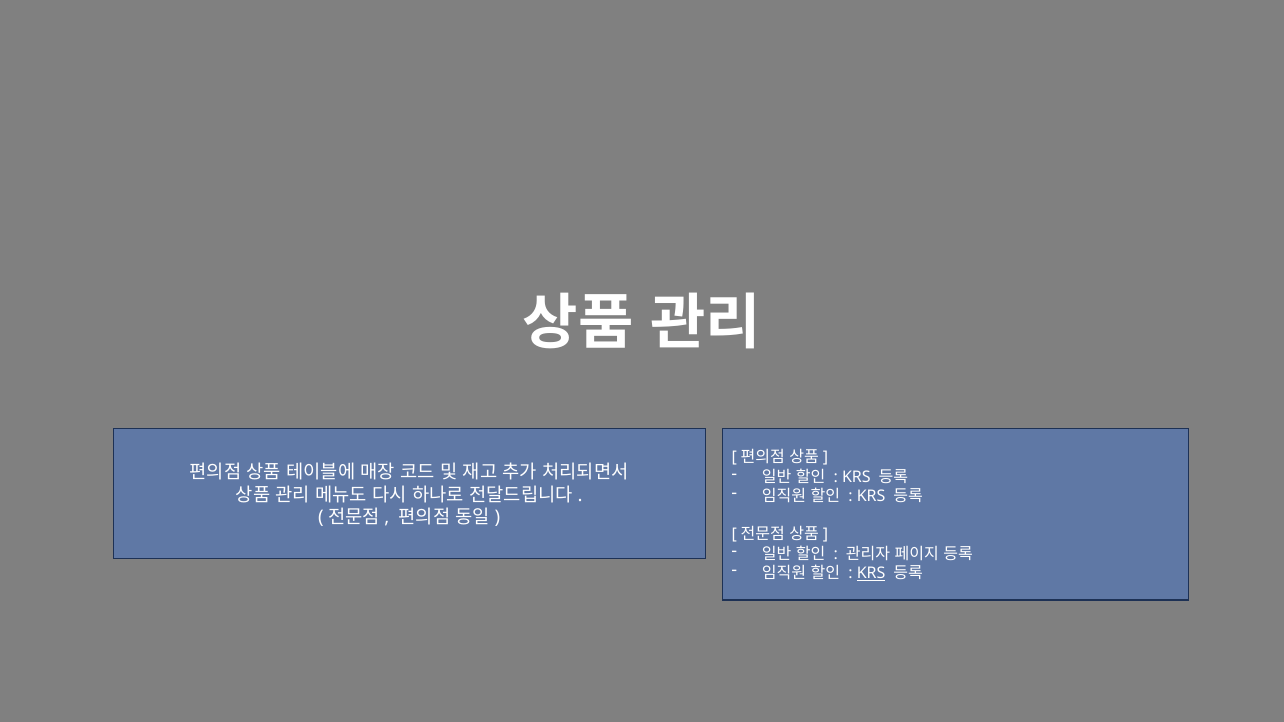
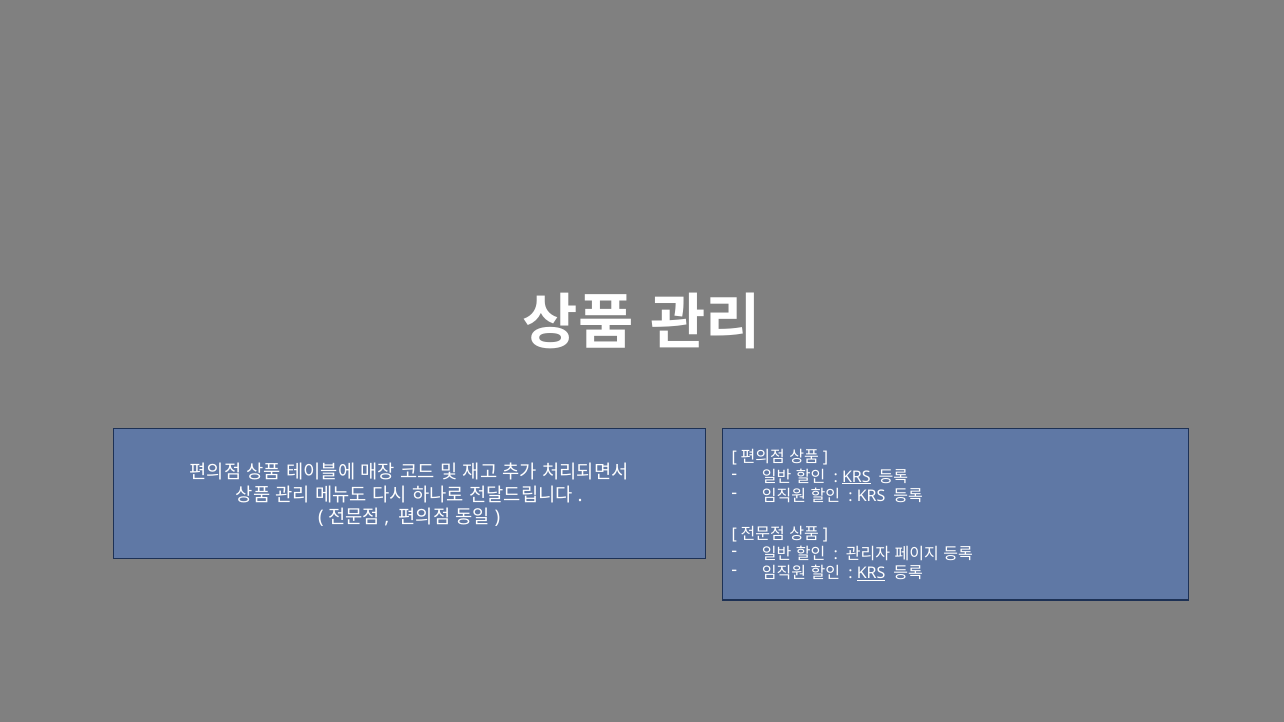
KRS at (856, 477) underline: none -> present
